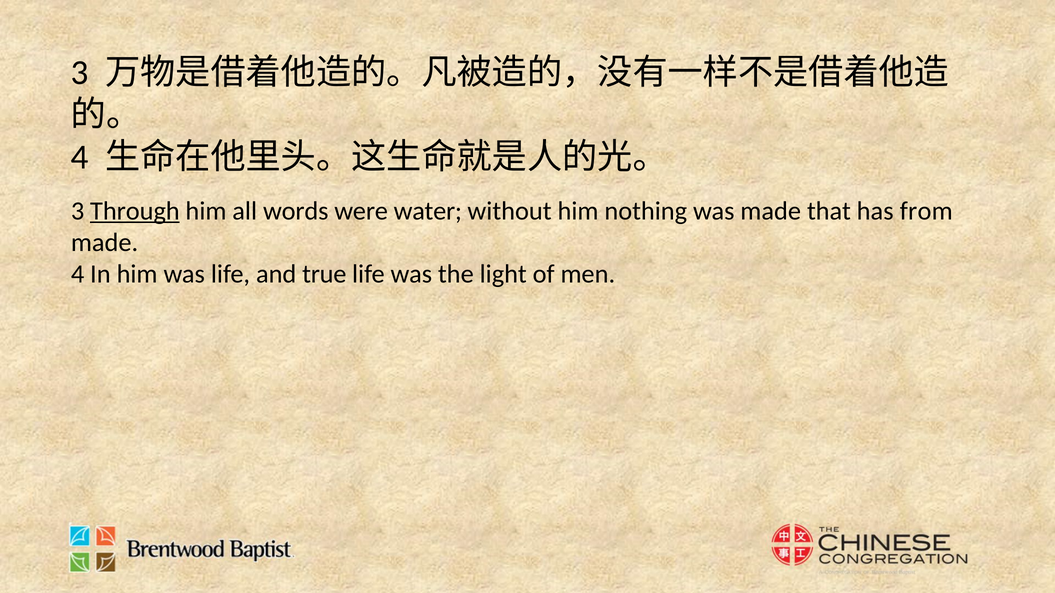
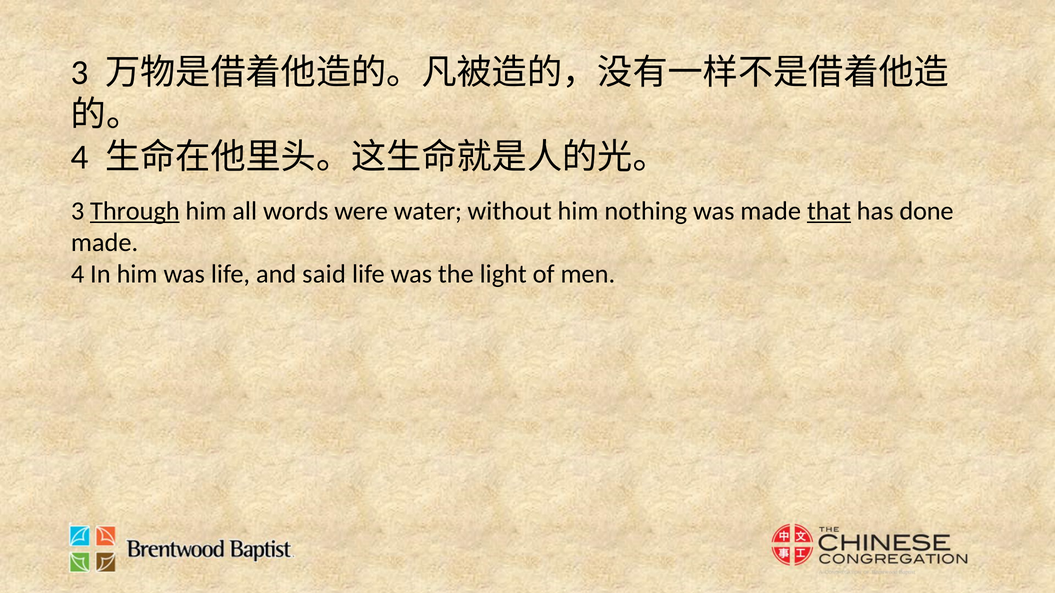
that underline: none -> present
from: from -> done
true: true -> said
